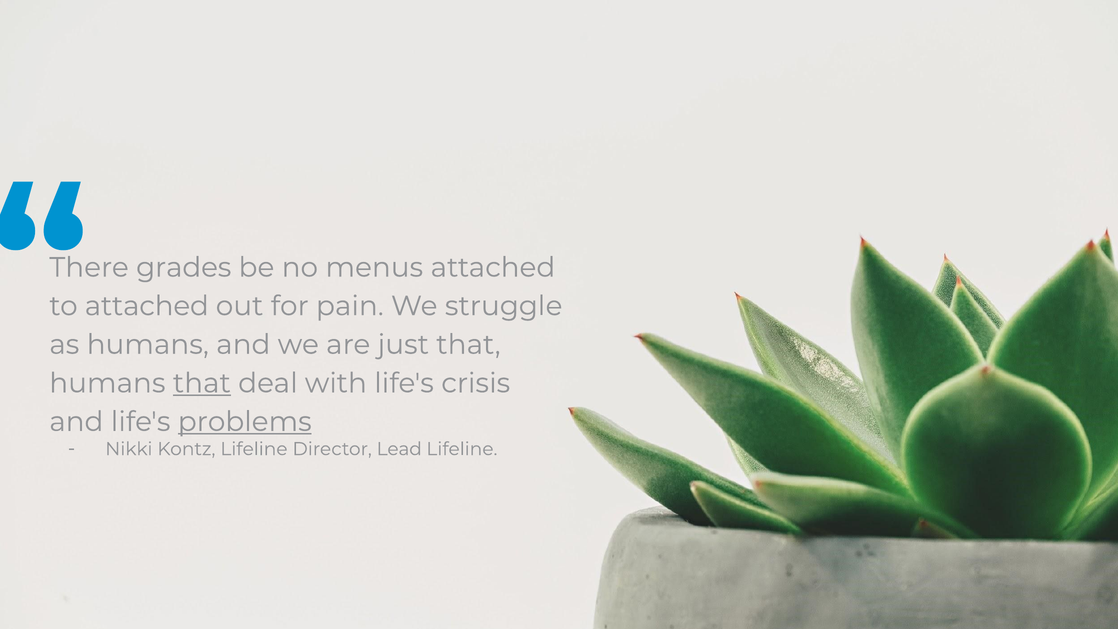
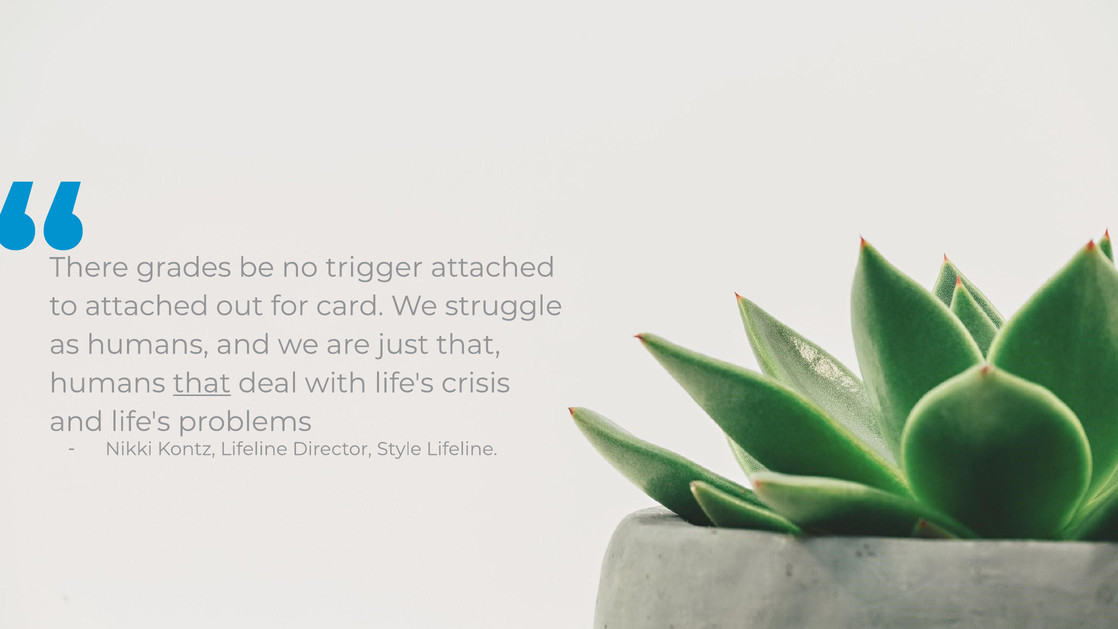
menus: menus -> trigger
pain: pain -> card
problems underline: present -> none
Lead: Lead -> Style
